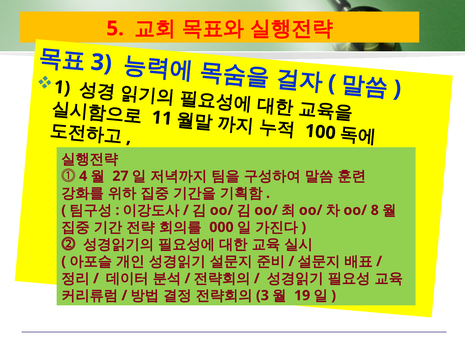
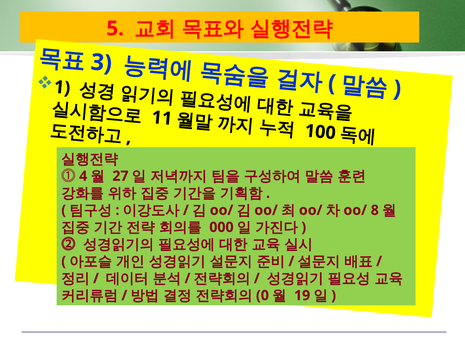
3 at (262, 295): 3 -> 0
